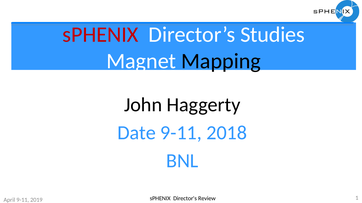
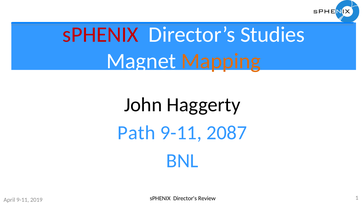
Mapping colour: black -> orange
Date: Date -> Path
2018: 2018 -> 2087
